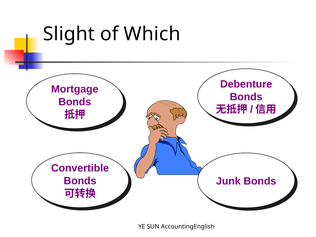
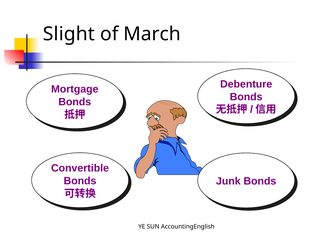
Which: Which -> March
